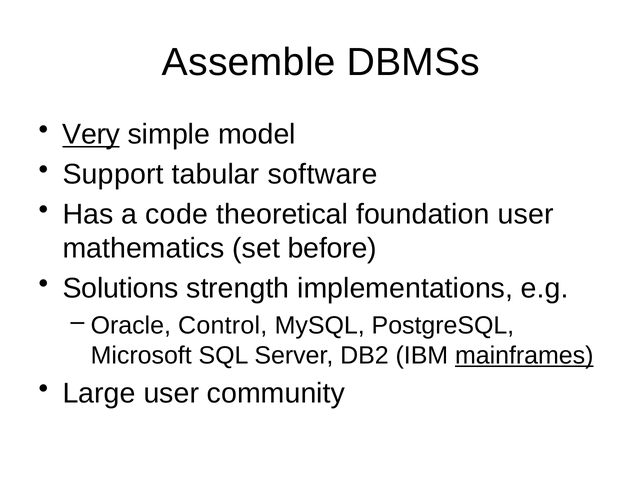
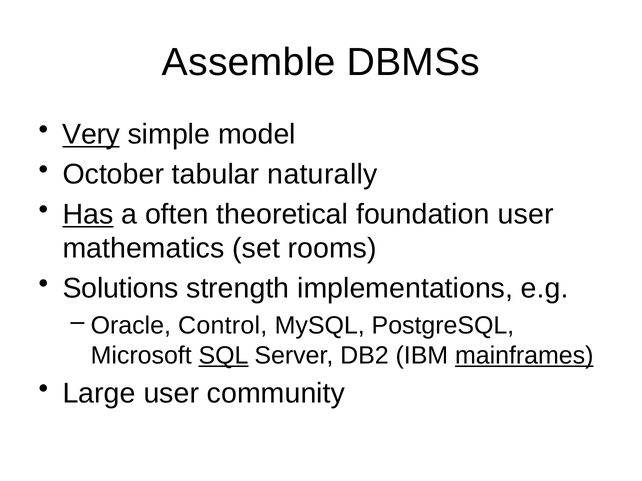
Support: Support -> October
software: software -> naturally
Has underline: none -> present
code: code -> often
before: before -> rooms
SQL underline: none -> present
